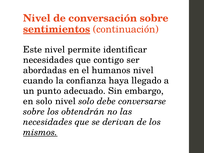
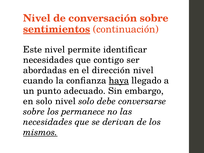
humanos: humanos -> dirección
haya underline: none -> present
obtendrán: obtendrán -> permanece
